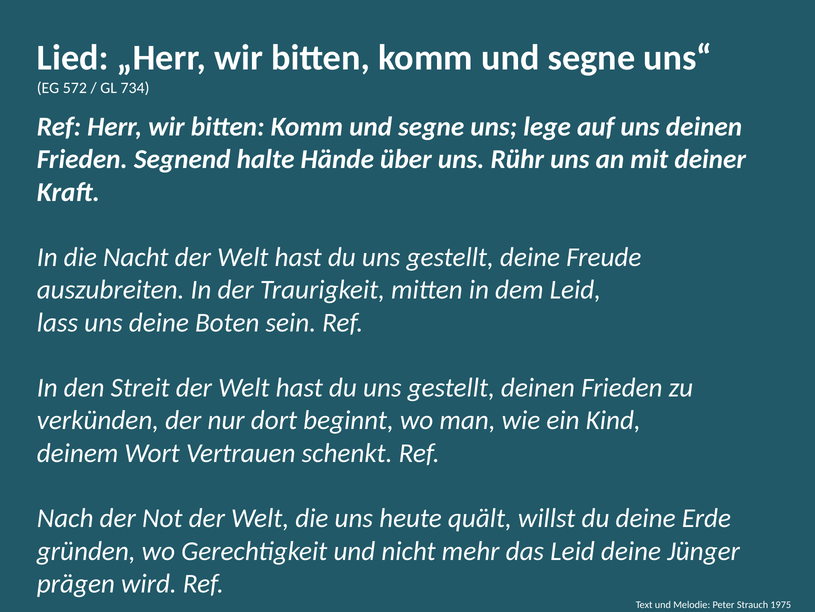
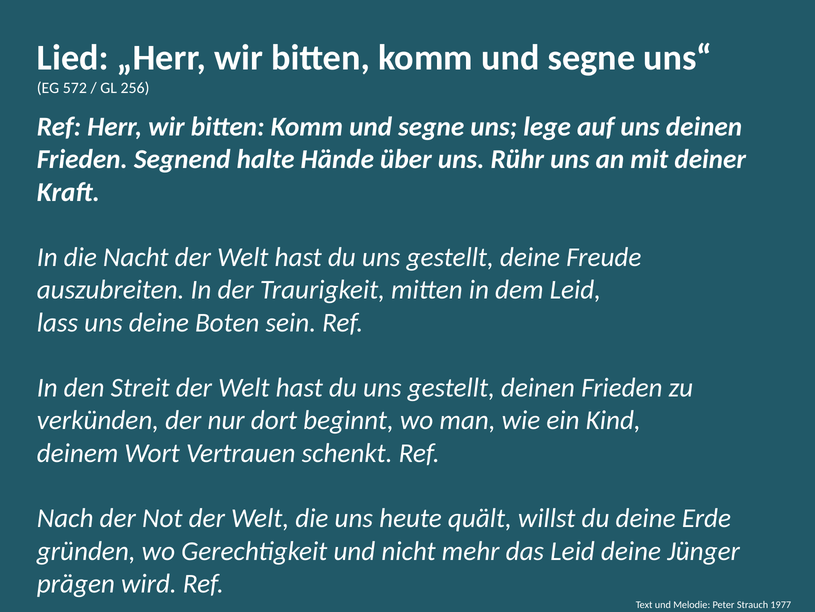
734: 734 -> 256
1975: 1975 -> 1977
